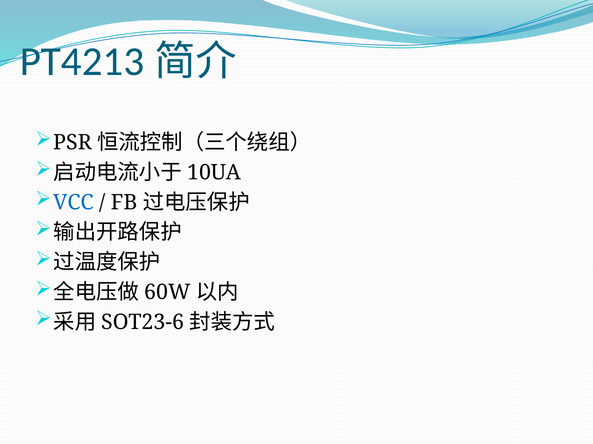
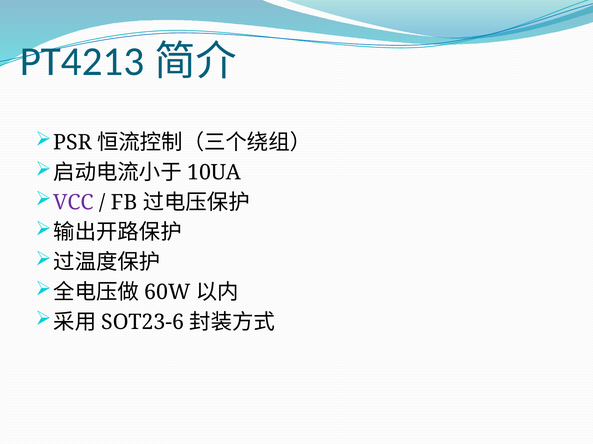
VCC colour: blue -> purple
